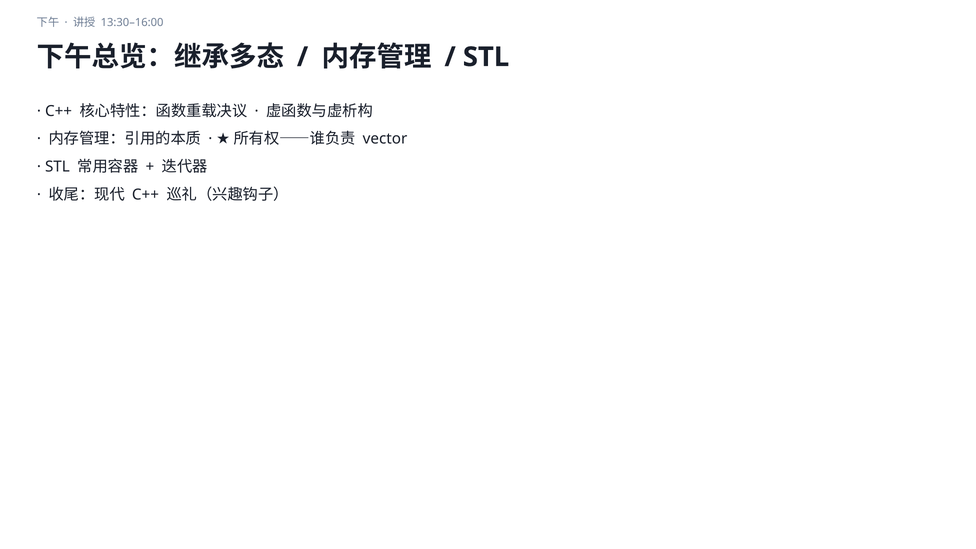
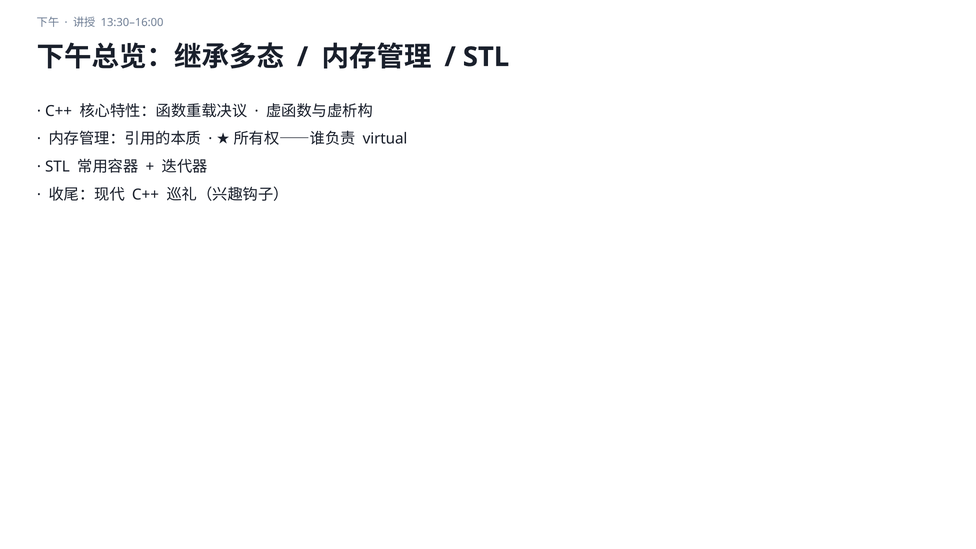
vector: vector -> virtual
